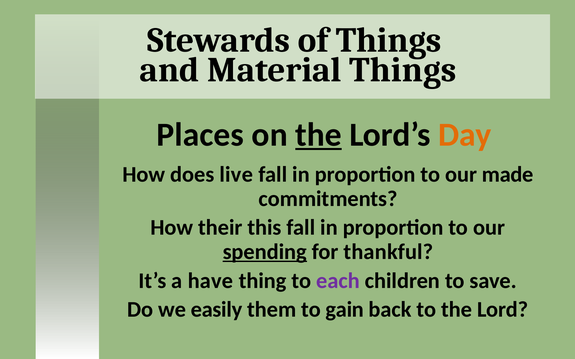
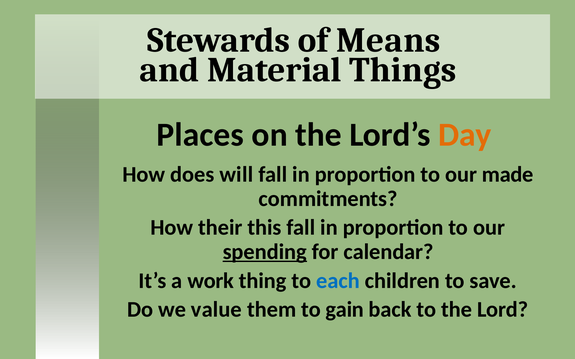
of Things: Things -> Means
the at (318, 135) underline: present -> none
live: live -> will
thankful: thankful -> calendar
have: have -> work
each colour: purple -> blue
easily: easily -> value
